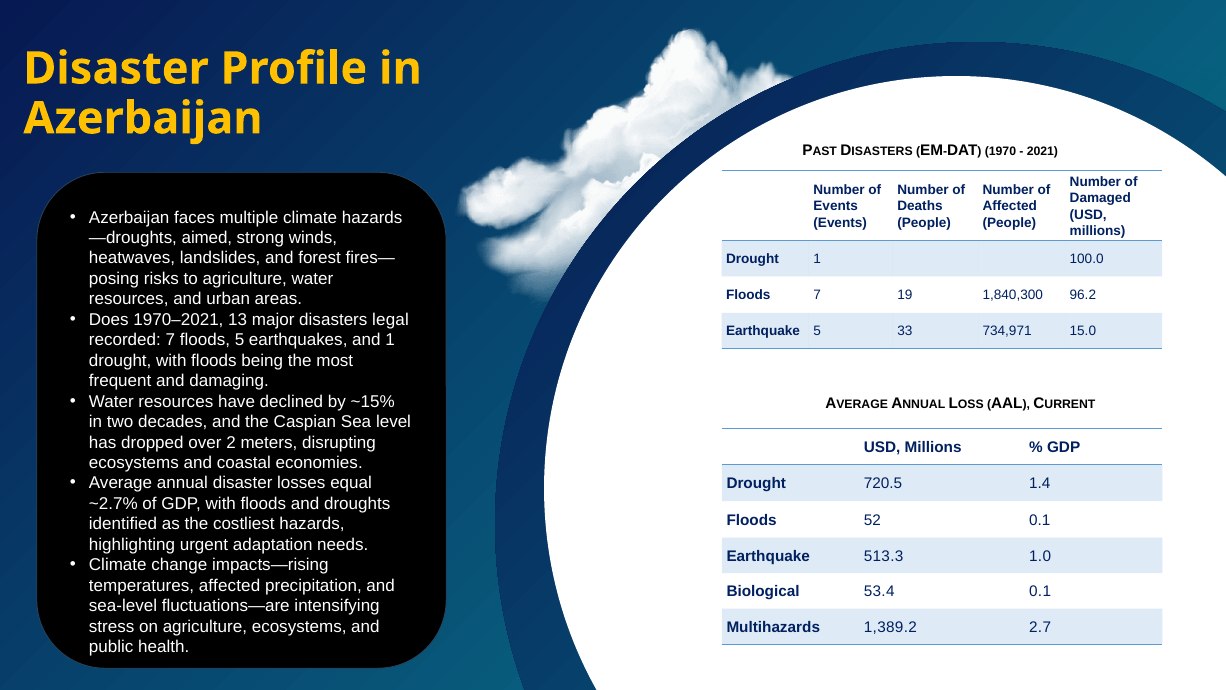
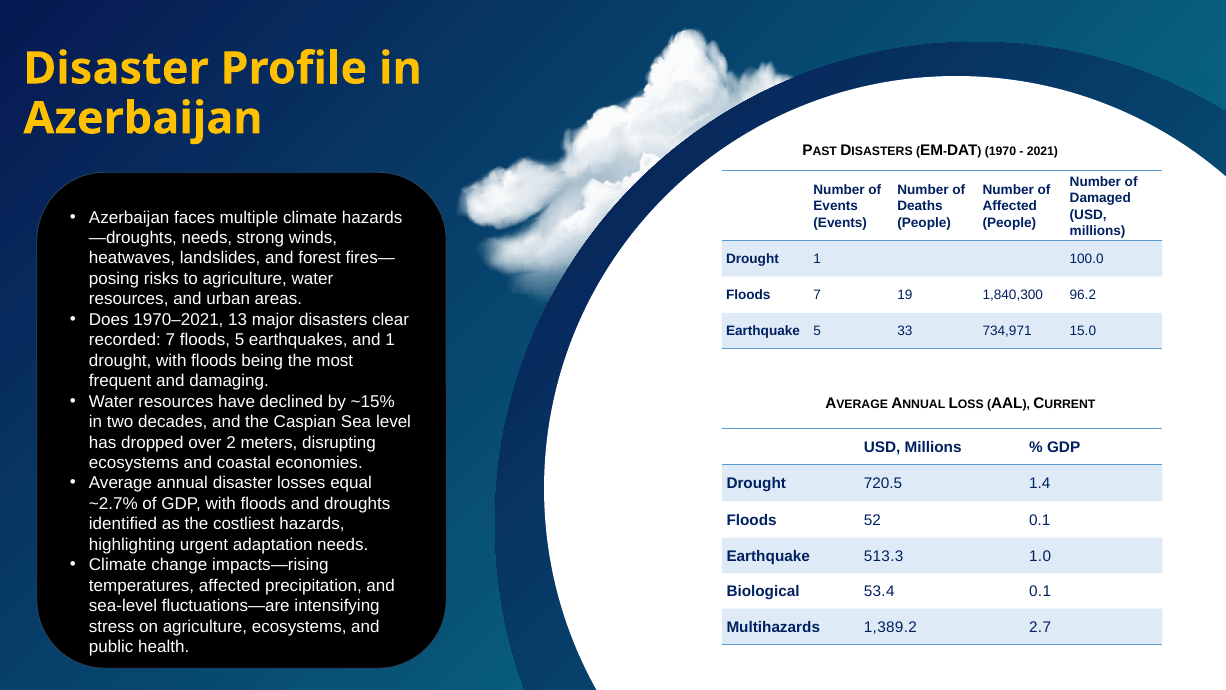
aimed at (207, 238): aimed -> needs
legal: legal -> clear
